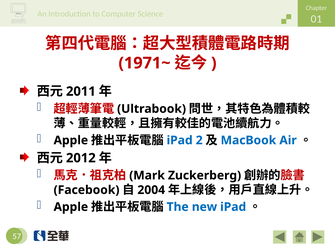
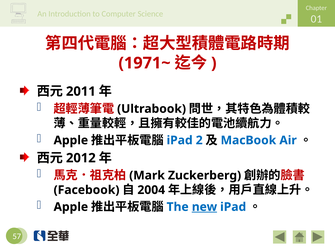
new underline: none -> present
